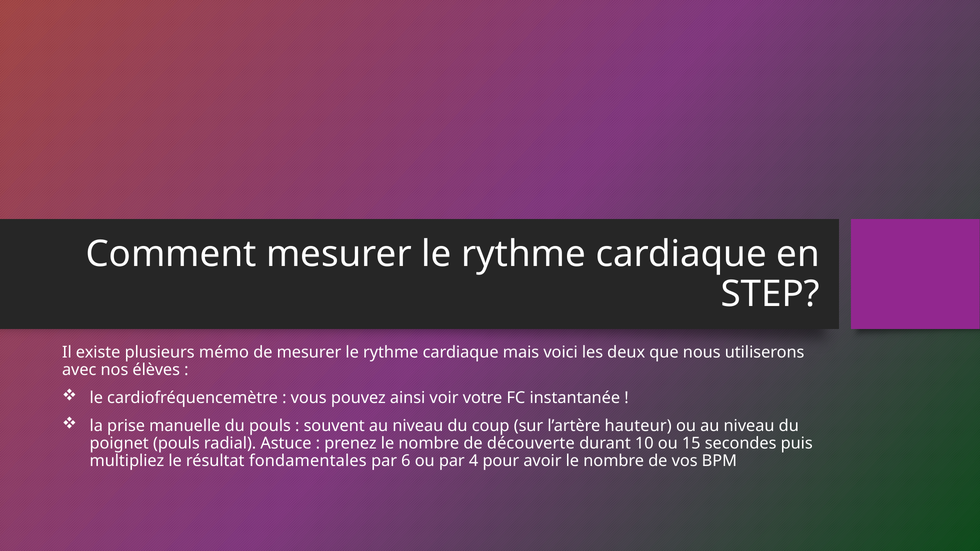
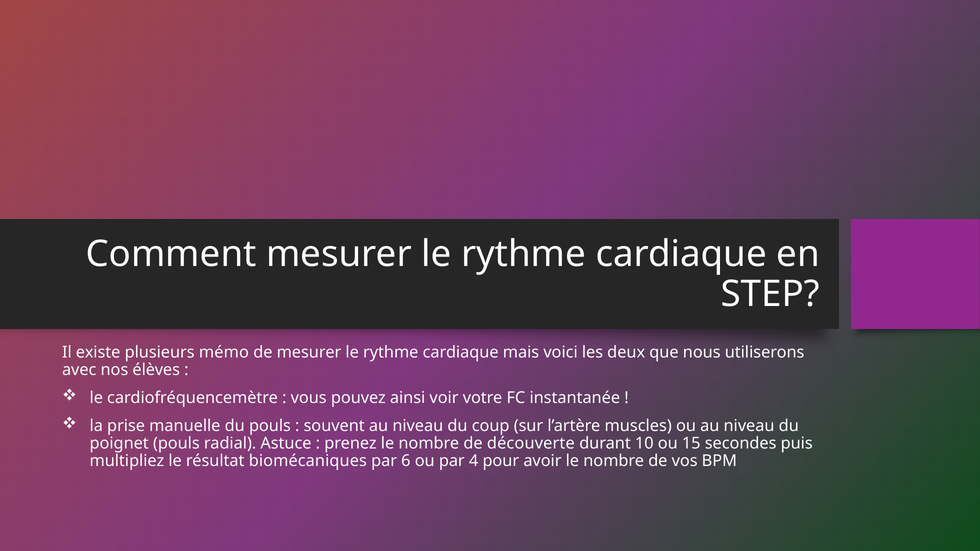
hauteur: hauteur -> muscles
fondamentales: fondamentales -> biomécaniques
